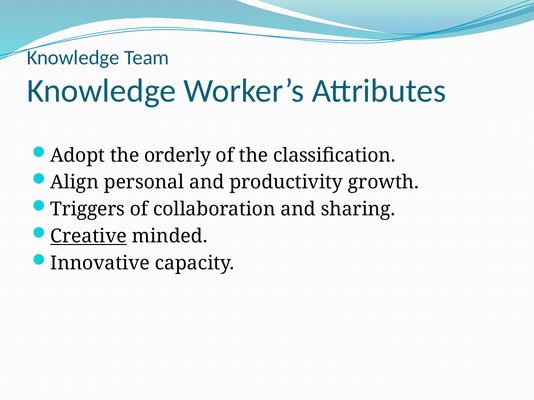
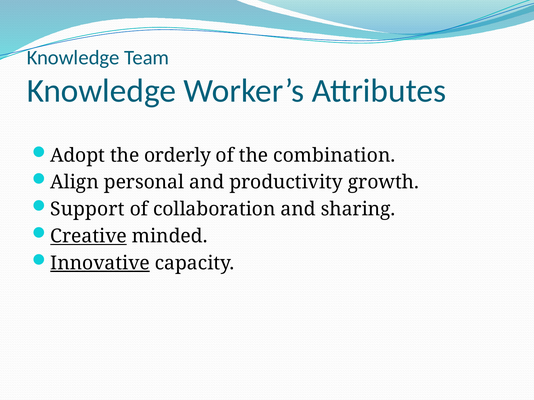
classiﬁcation: classiﬁcation -> combination
Triggers: Triggers -> Support
Innovative underline: none -> present
